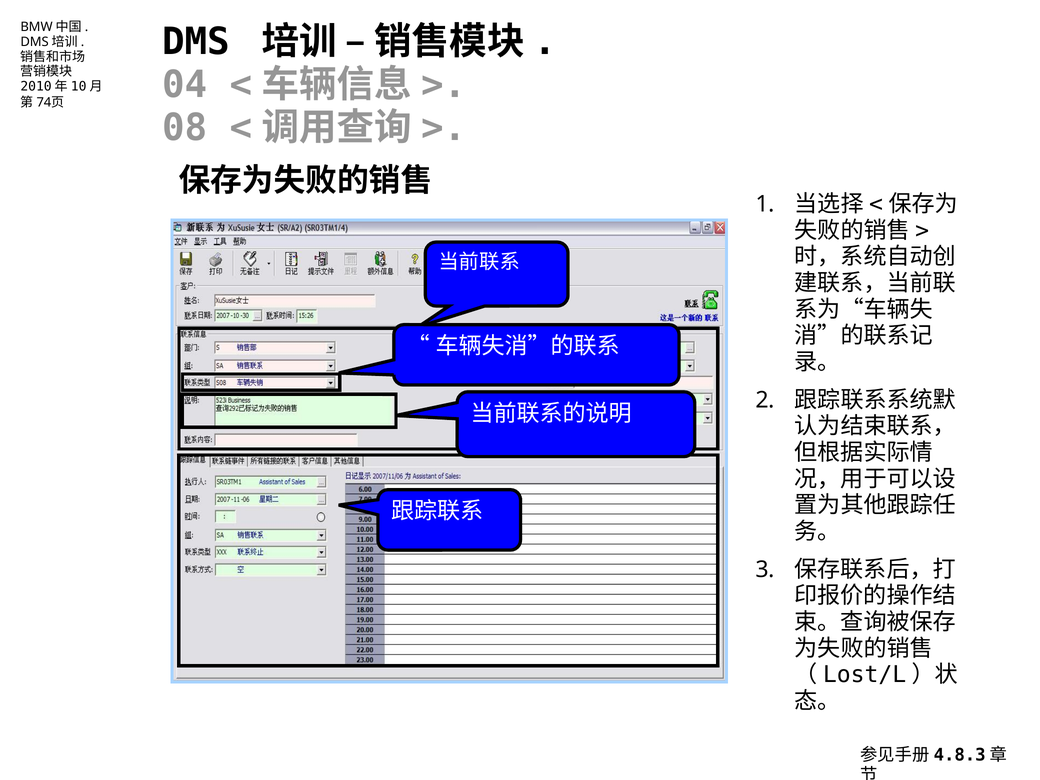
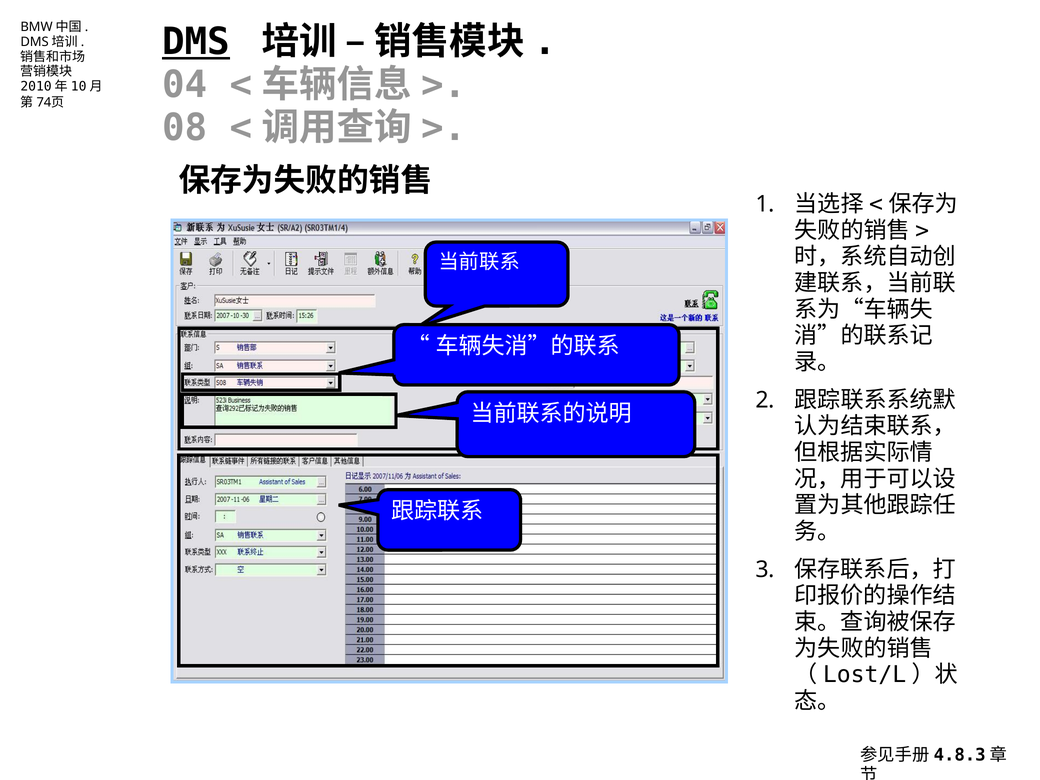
DMS underline: none -> present
